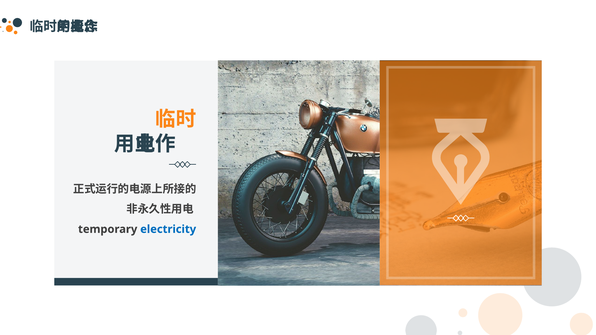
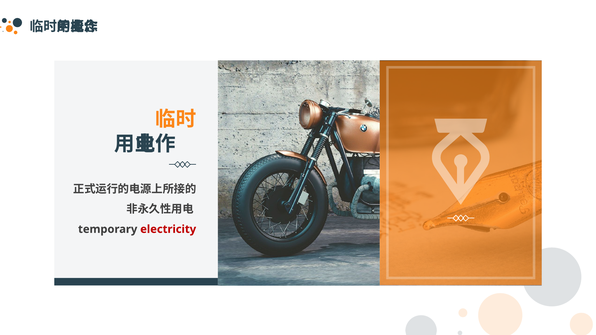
electricity colour: blue -> red
